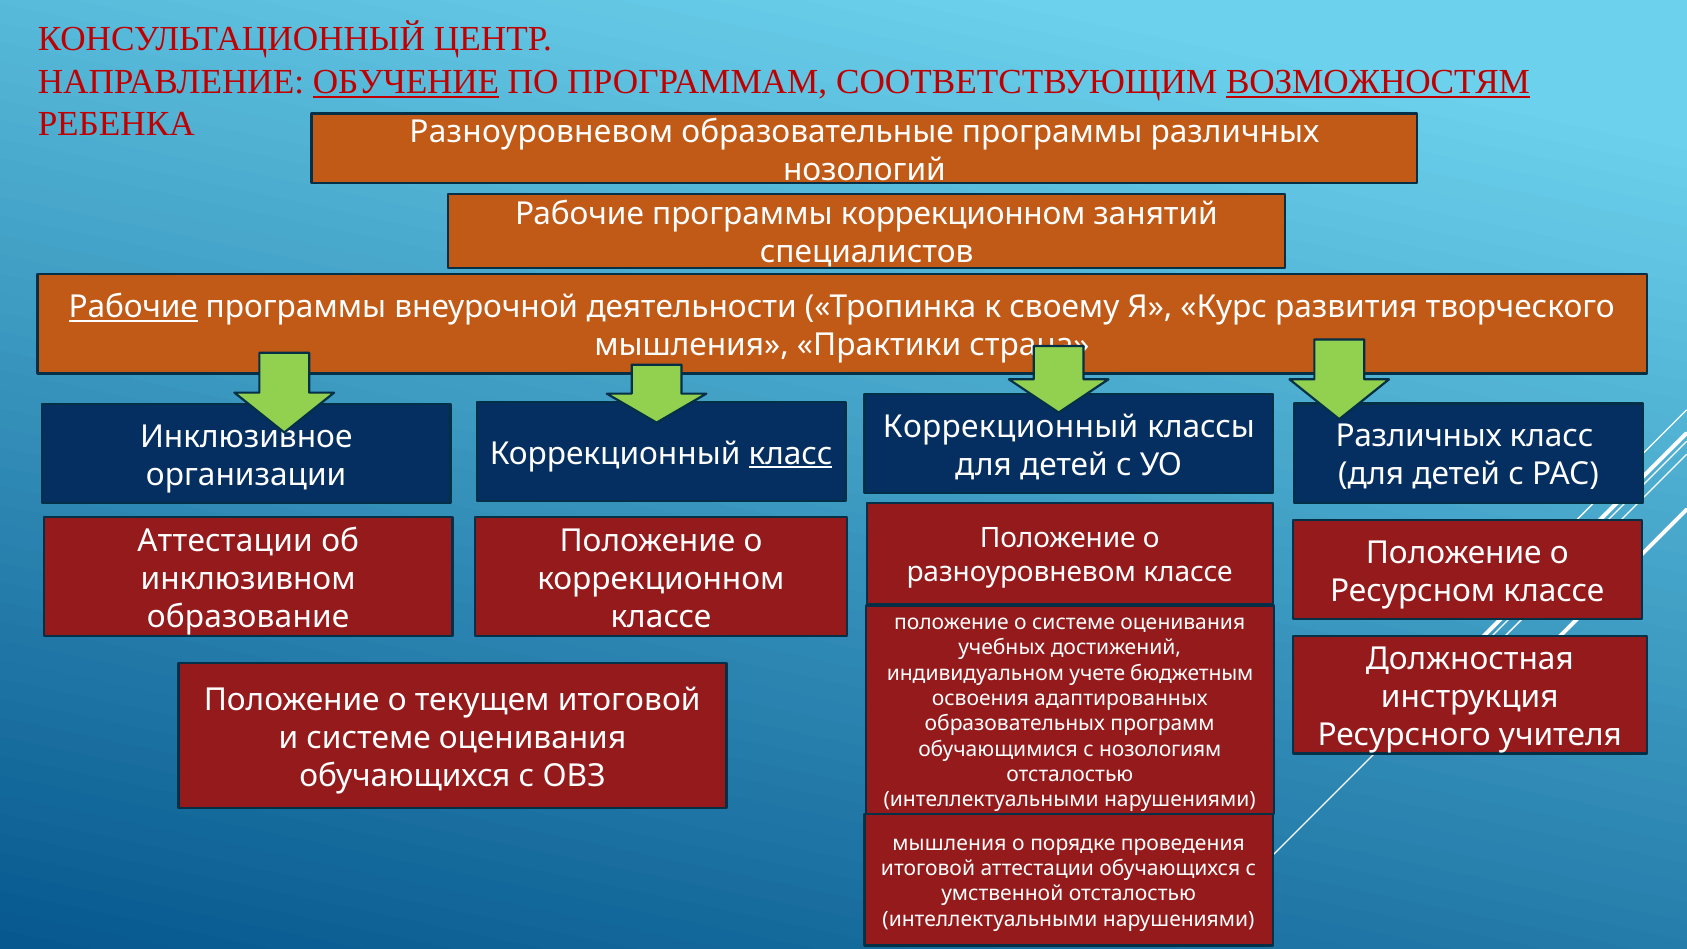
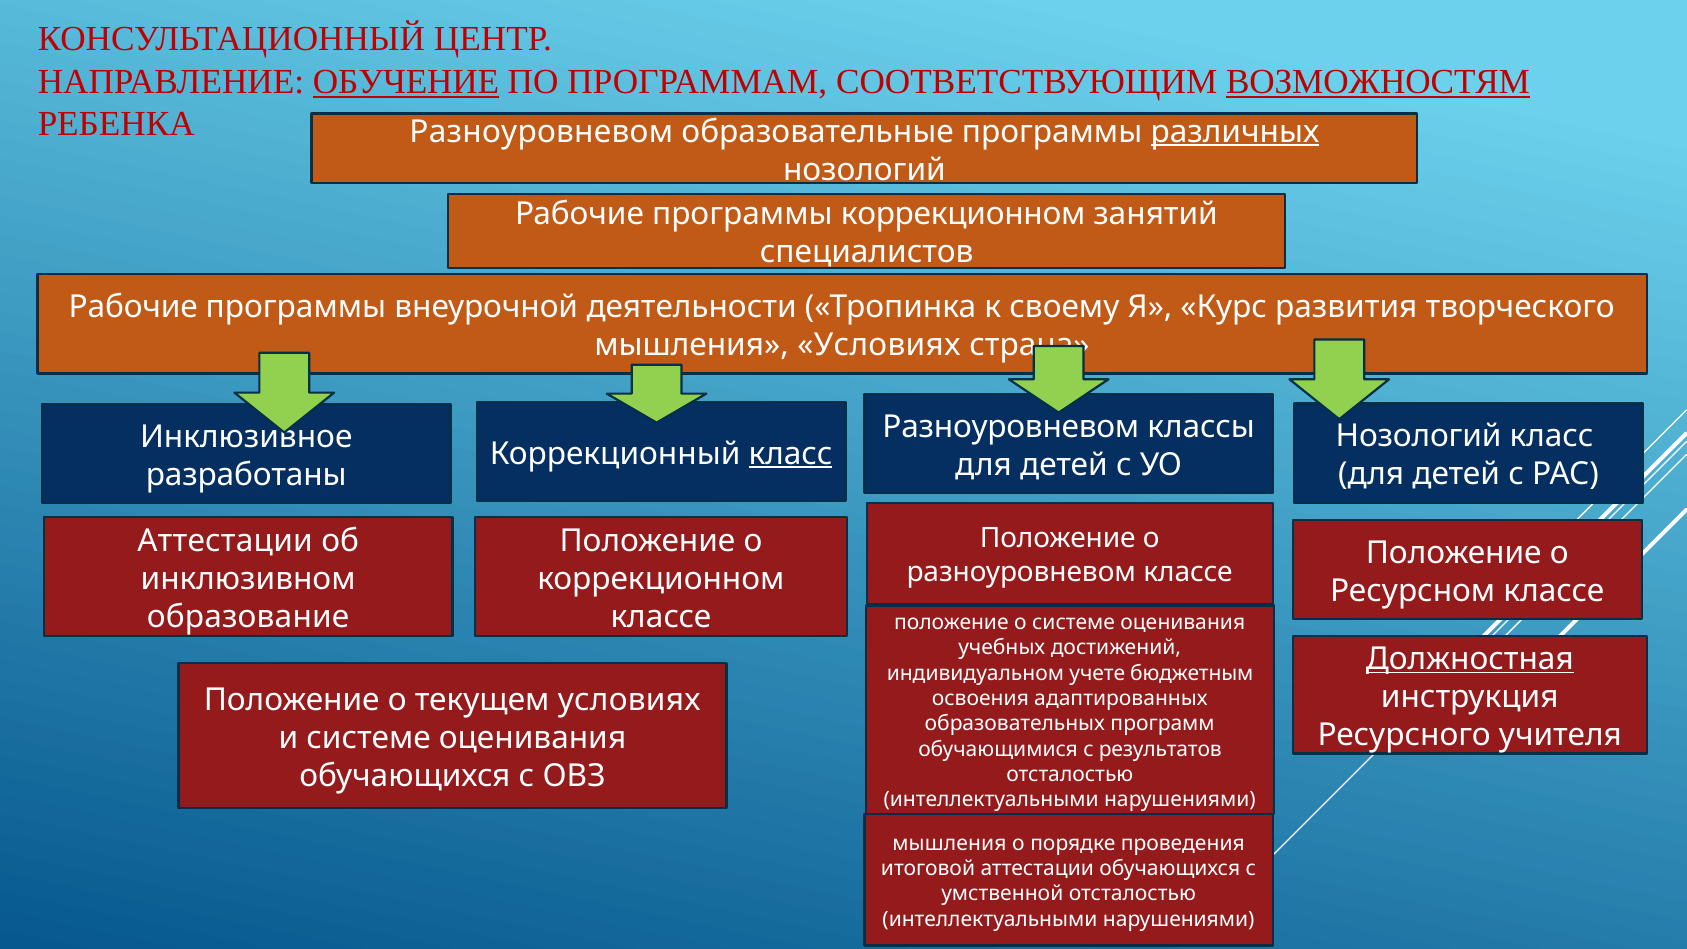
различных at (1235, 132) underline: none -> present
Рабочие at (133, 307) underline: present -> none
мышления Практики: Практики -> Условиях
Коррекционный at (1011, 427): Коррекционный -> Разноуровневом
Различных at (1419, 436): Различных -> Нозологий
организации: организации -> разработаны
Должностная underline: none -> present
текущем итоговой: итоговой -> условиях
нозологиям: нозологиям -> результатов
